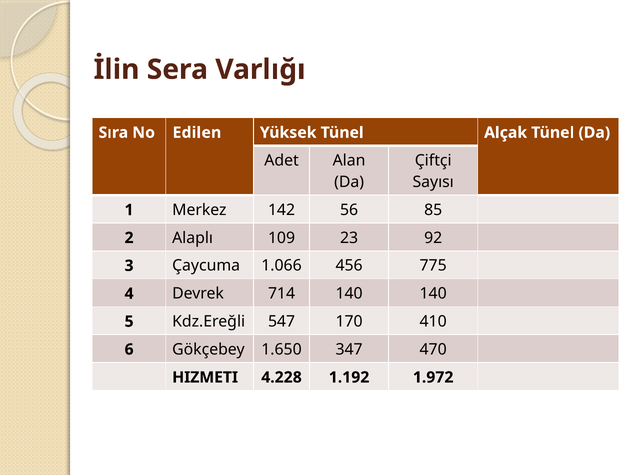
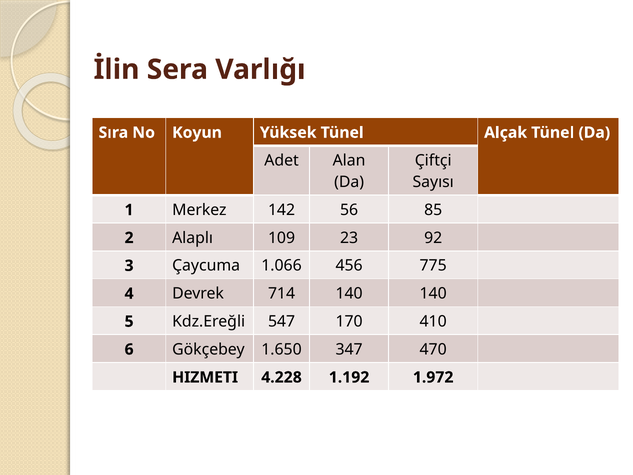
Edilen: Edilen -> Koyun
